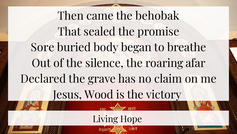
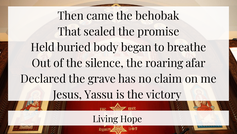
Sore: Sore -> Held
Wood: Wood -> Yassu
